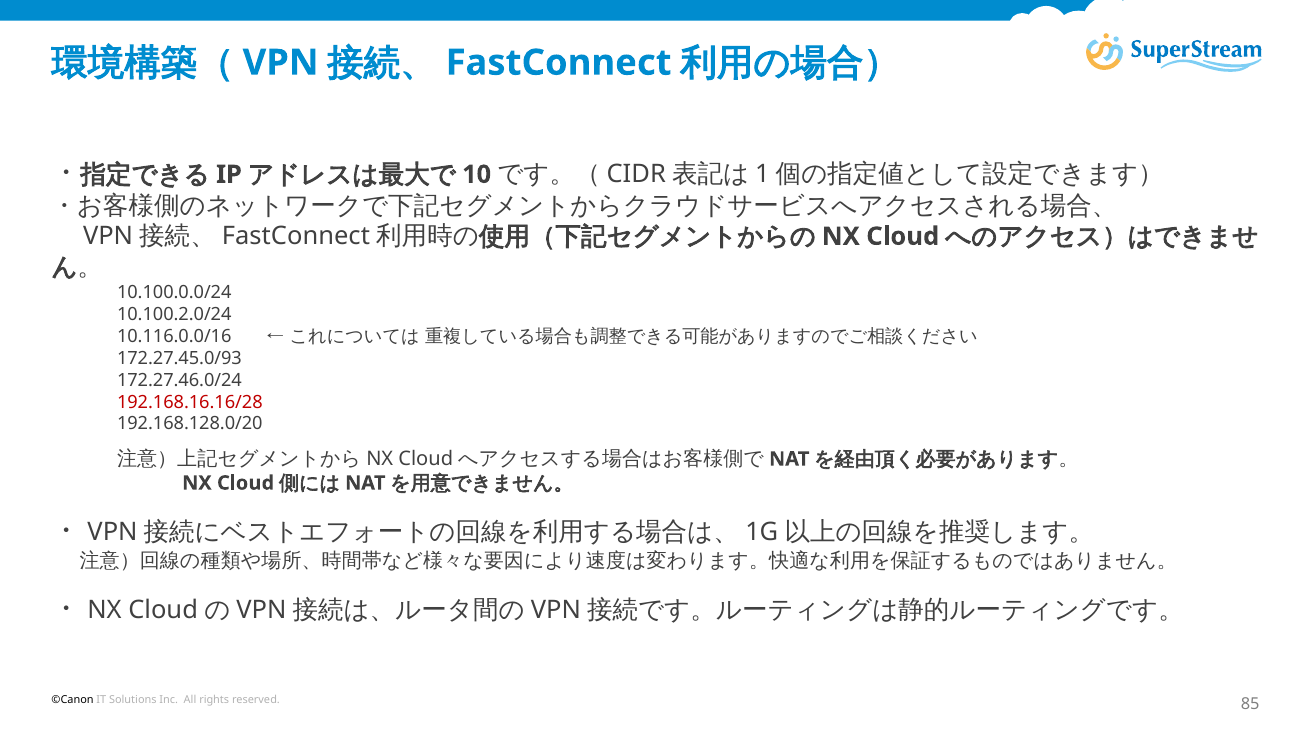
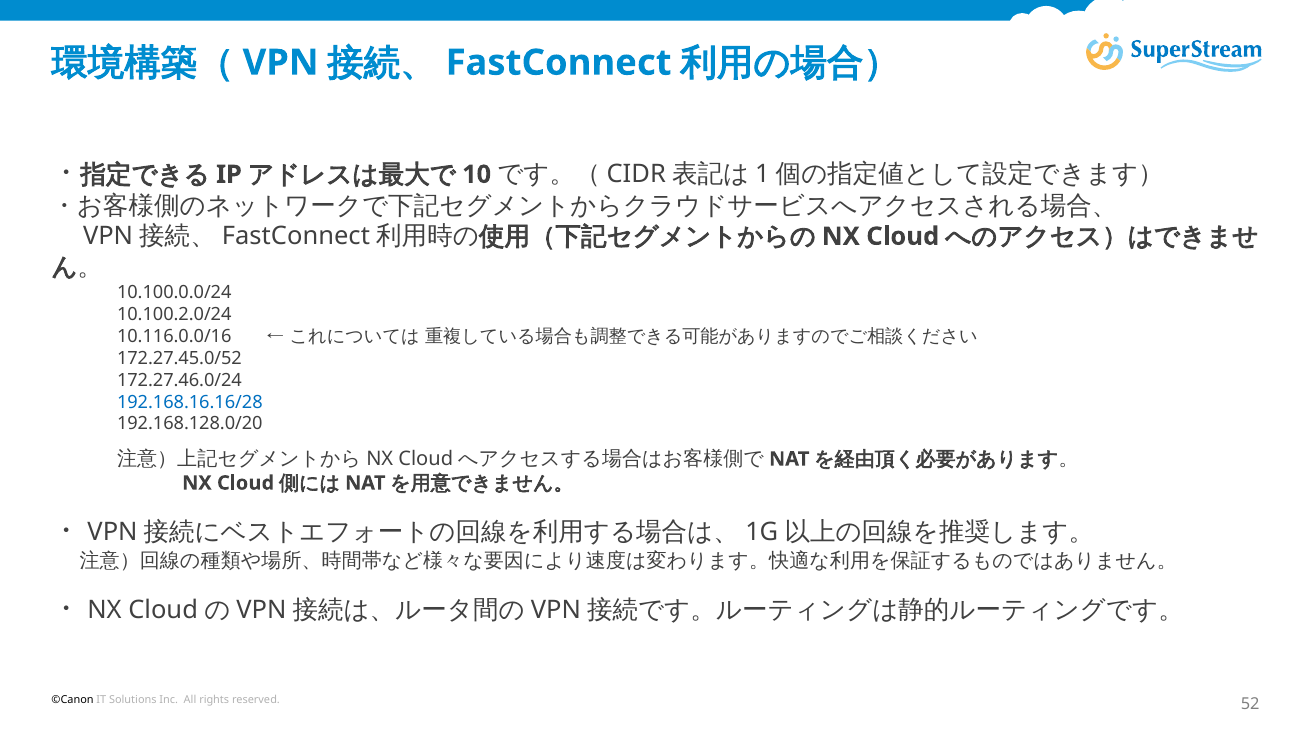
172.27.45.0/93: 172.27.45.0/93 -> 172.27.45.0/52
192.168.16.16/28 colour: red -> blue
85: 85 -> 52
